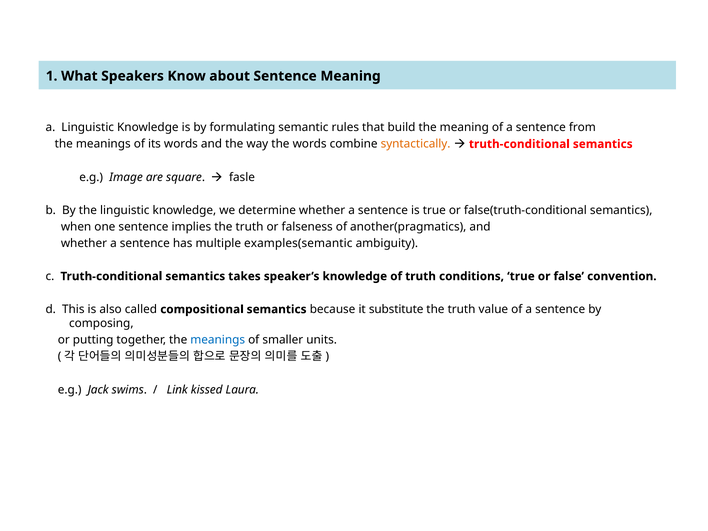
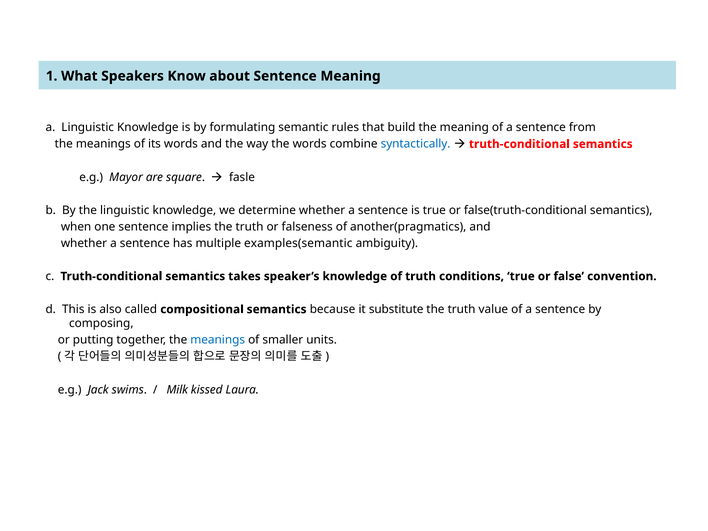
syntactically colour: orange -> blue
Image: Image -> Mayor
Link: Link -> Milk
